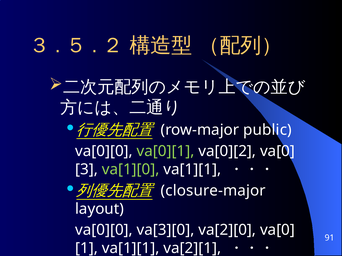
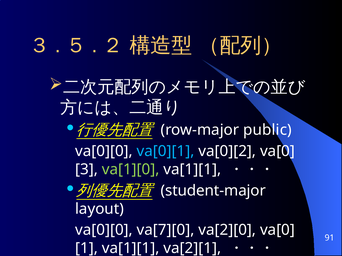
va[0][1 colour: light green -> light blue
closure-major: closure-major -> student-major
va[3][0: va[3][0 -> va[7][0
